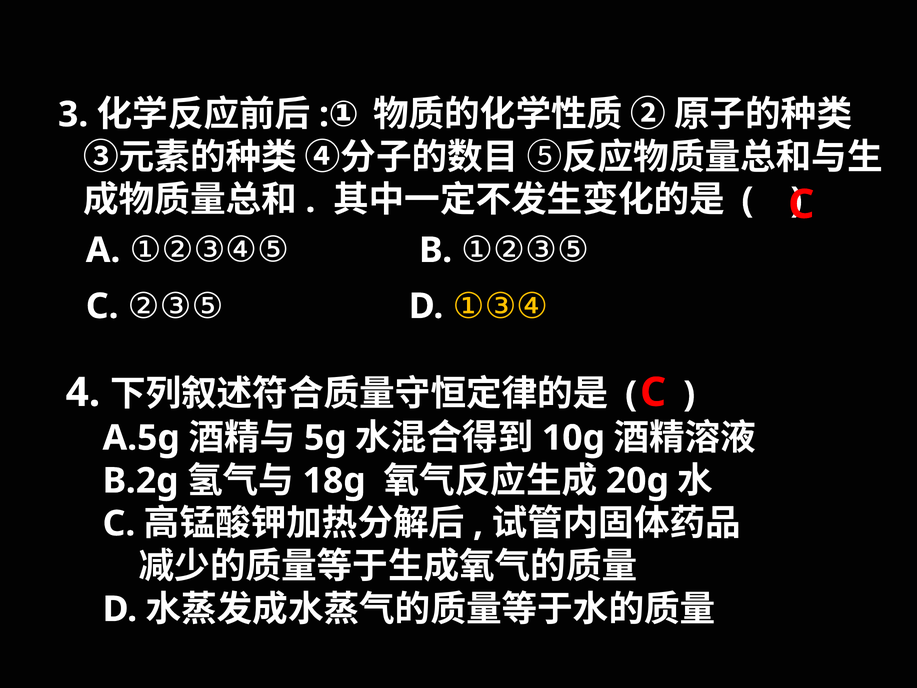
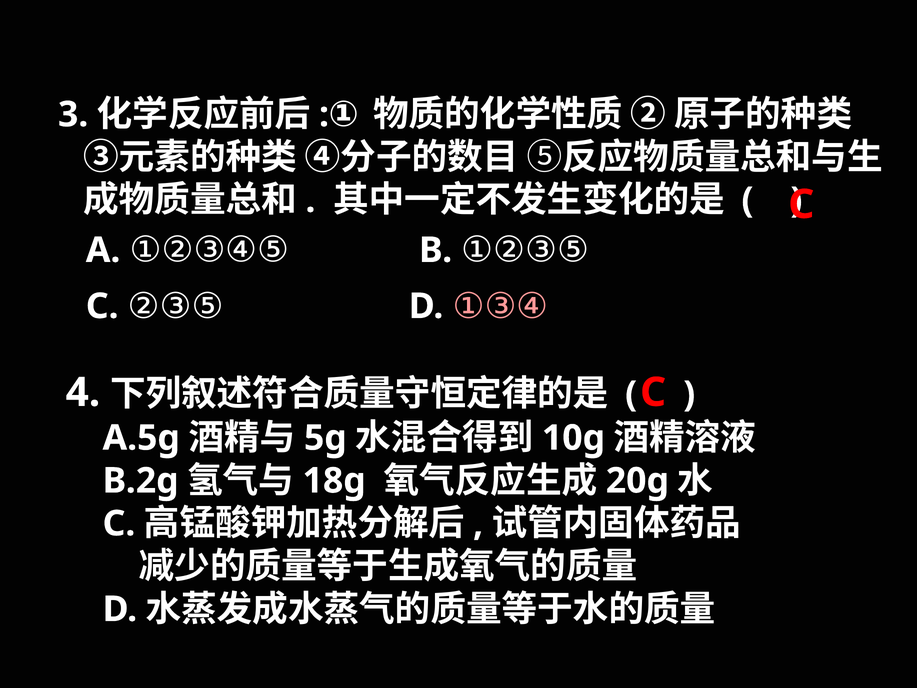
①③④ colour: yellow -> pink
